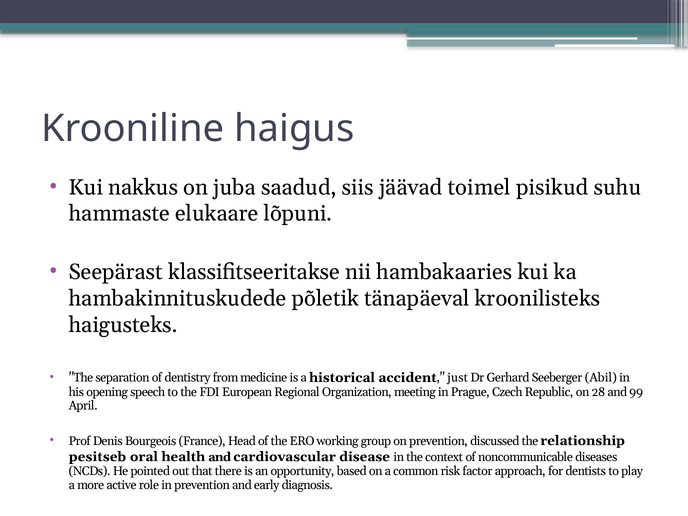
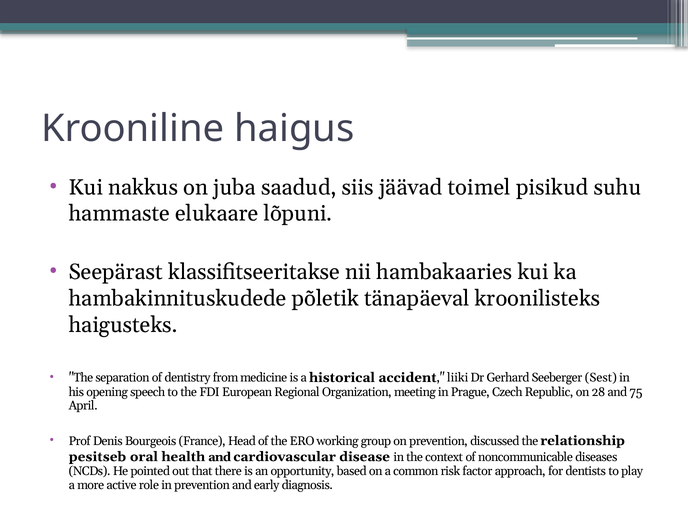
just: just -> liiki
Abil: Abil -> Sest
99: 99 -> 75
